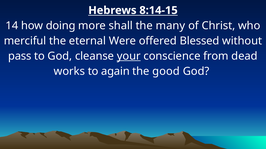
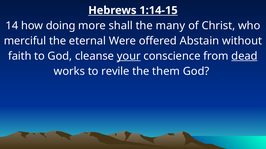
8:14-15: 8:14-15 -> 1:14-15
Blessed: Blessed -> Abstain
pass: pass -> faith
dead underline: none -> present
again: again -> revile
good: good -> them
